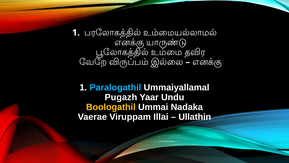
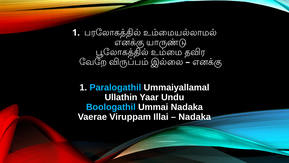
Pugazh: Pugazh -> Ullathin
Boologathil colour: yellow -> light blue
Ullathin at (195, 117): Ullathin -> Nadaka
